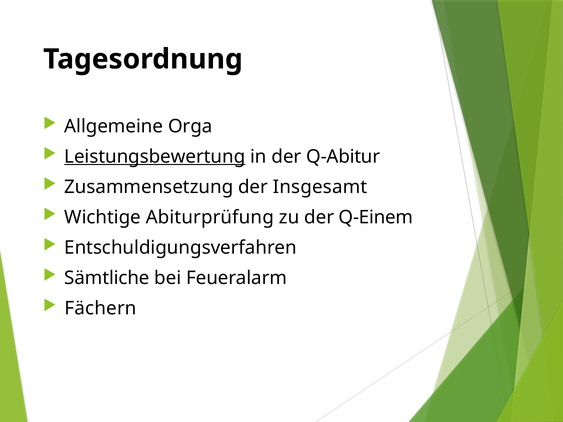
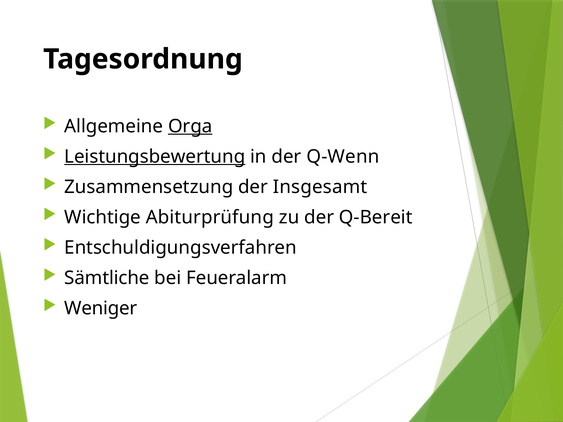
Orga underline: none -> present
Q-Abitur: Q-Abitur -> Q-Wenn
Q-Einem: Q-Einem -> Q-Bereit
Fächern: Fächern -> Weniger
